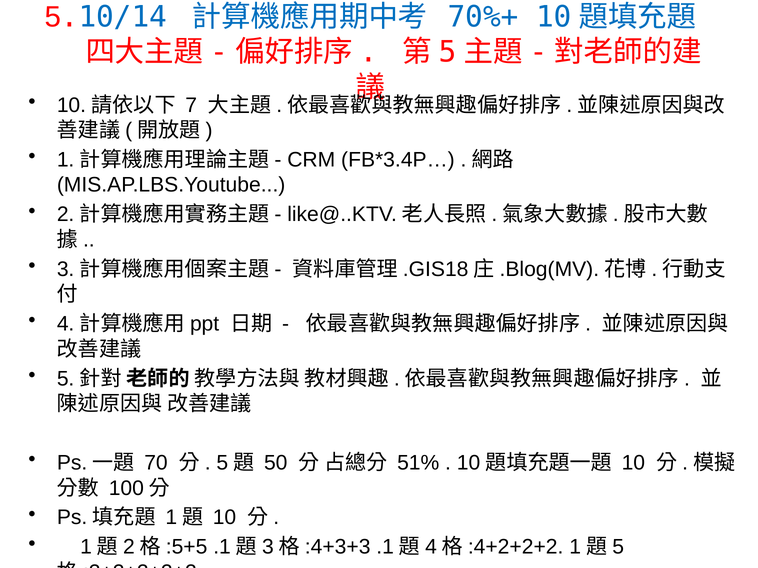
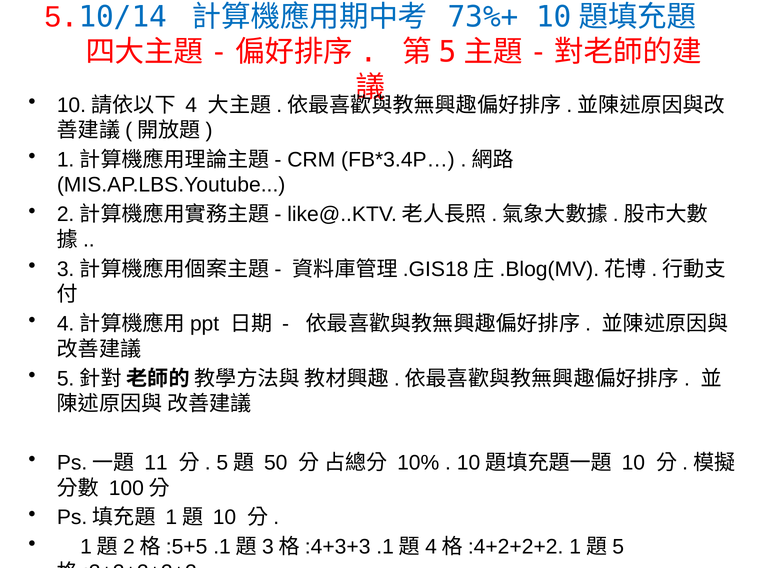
70%+: 70%+ -> 73%+
7: 7 -> 4
70: 70 -> 11
51%: 51% -> 10%
